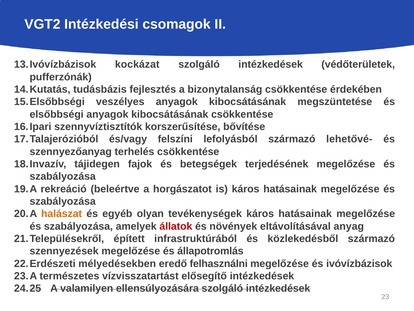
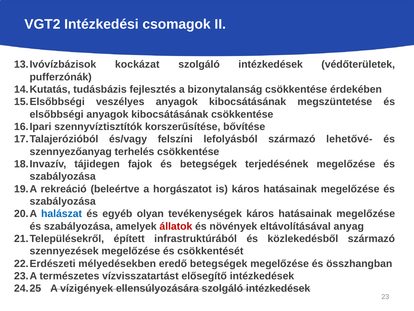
halászat colour: orange -> blue
állapotromlás: állapotromlás -> csökkentését
eredő felhasználni: felhasználni -> betegségek
ivóvízbázisok: ivóvízbázisok -> összhangban
valamilyen: valamilyen -> vízigények
